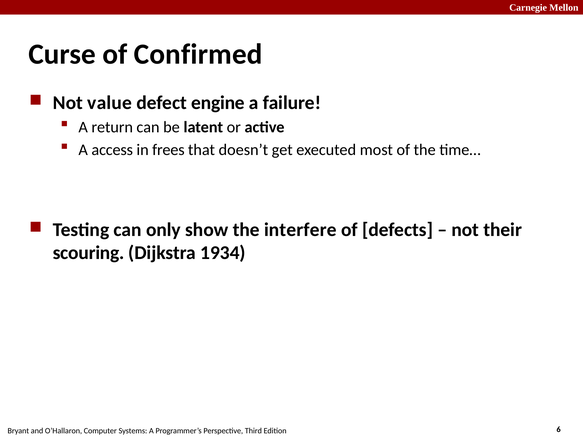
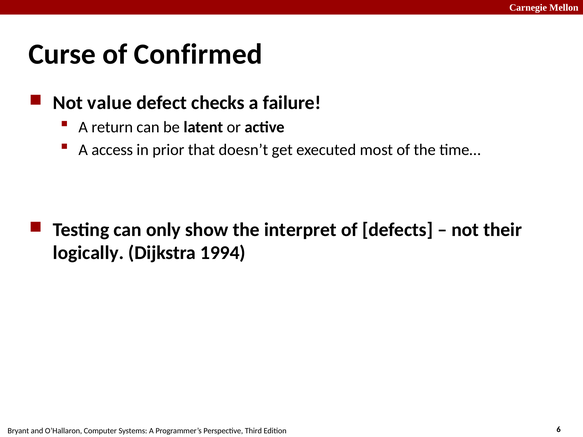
engine: engine -> checks
frees: frees -> prior
interfere: interfere -> interpret
scouring: scouring -> logically
1934: 1934 -> 1994
